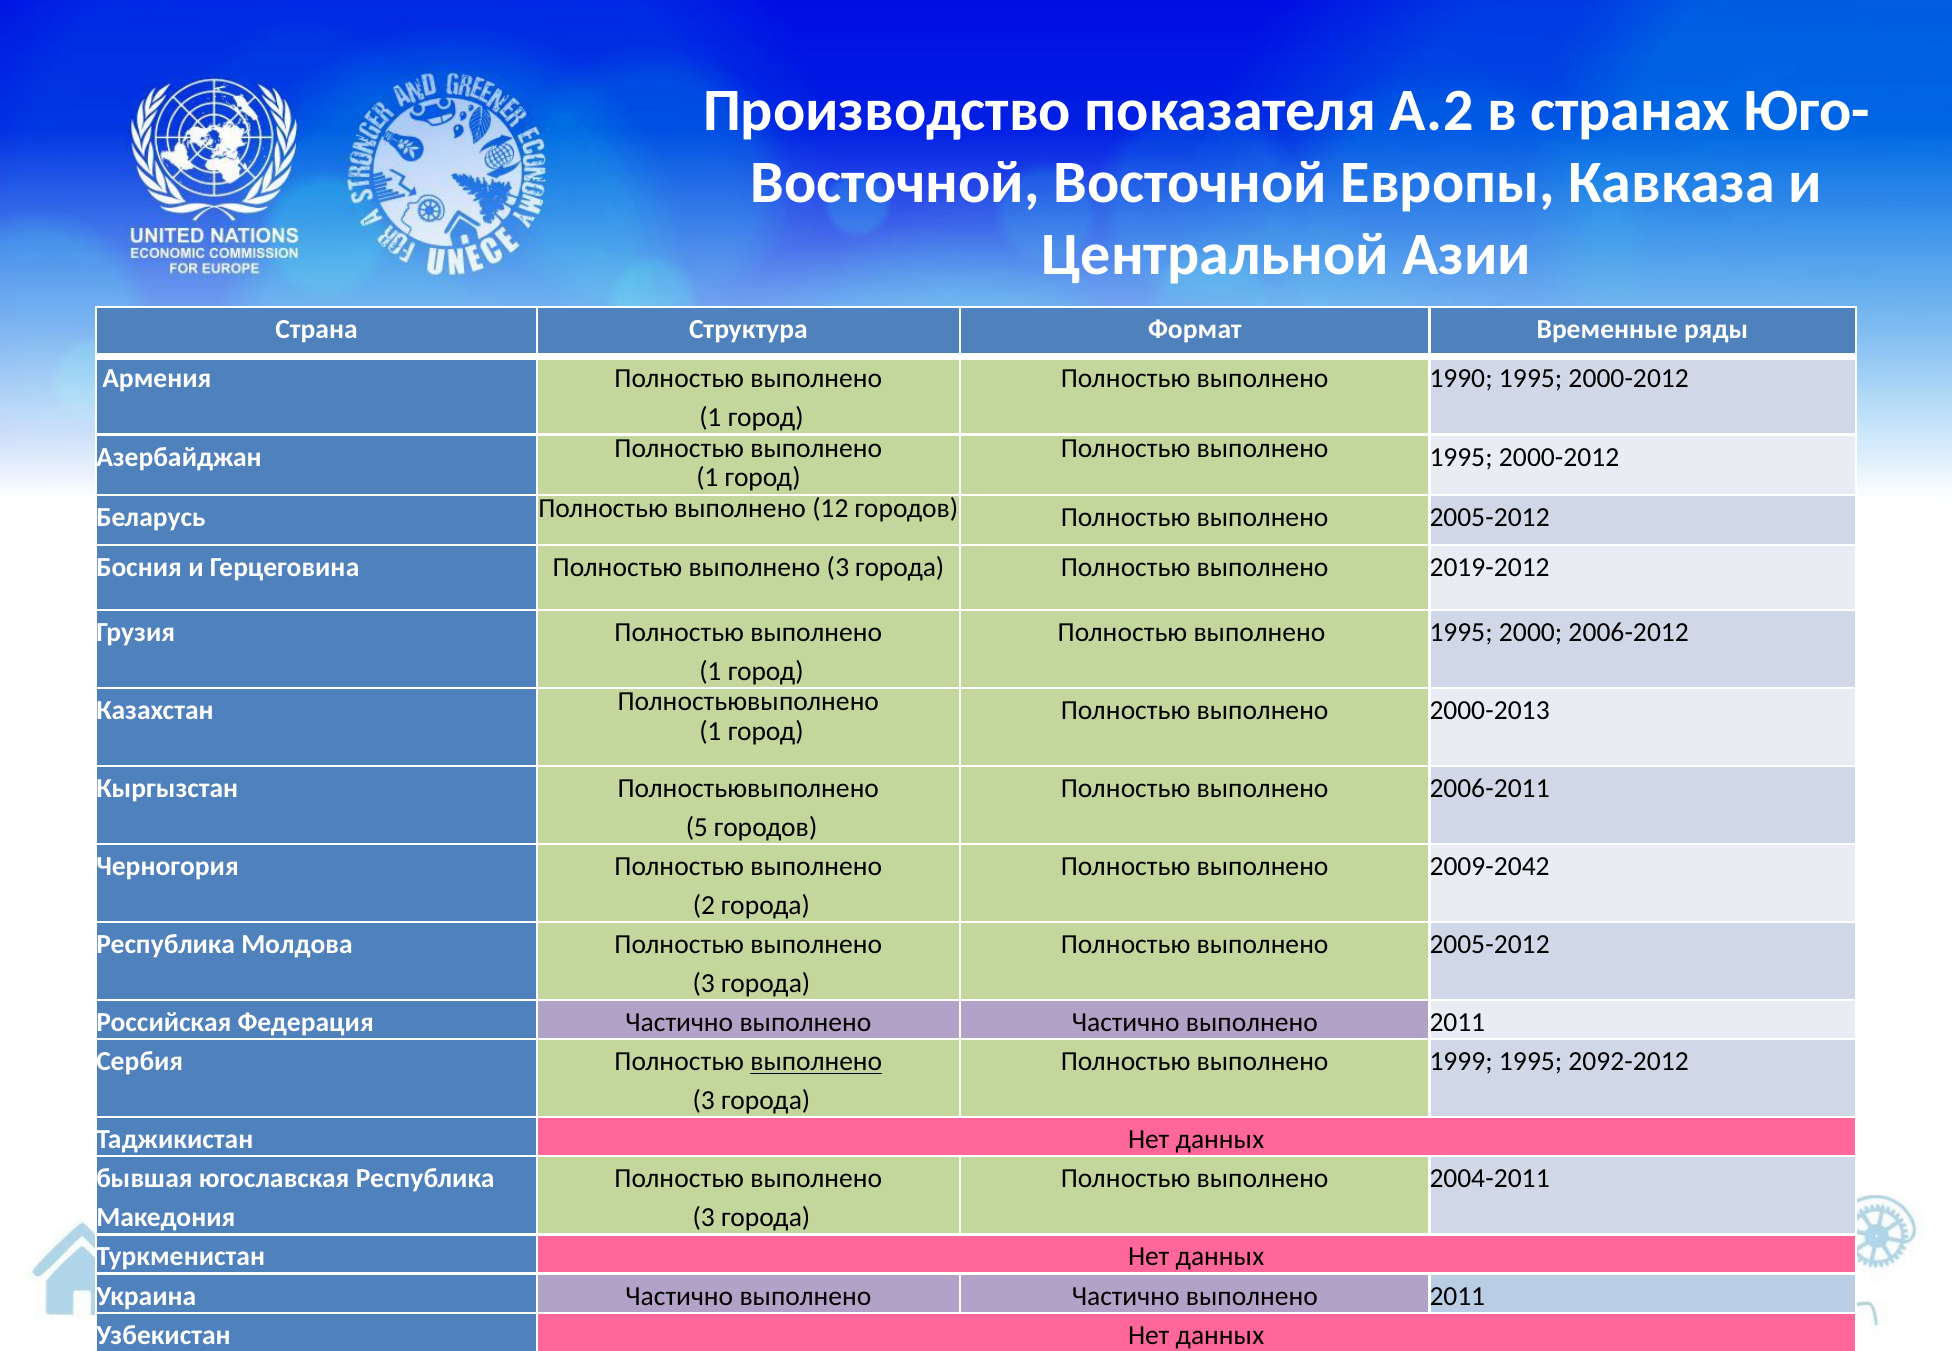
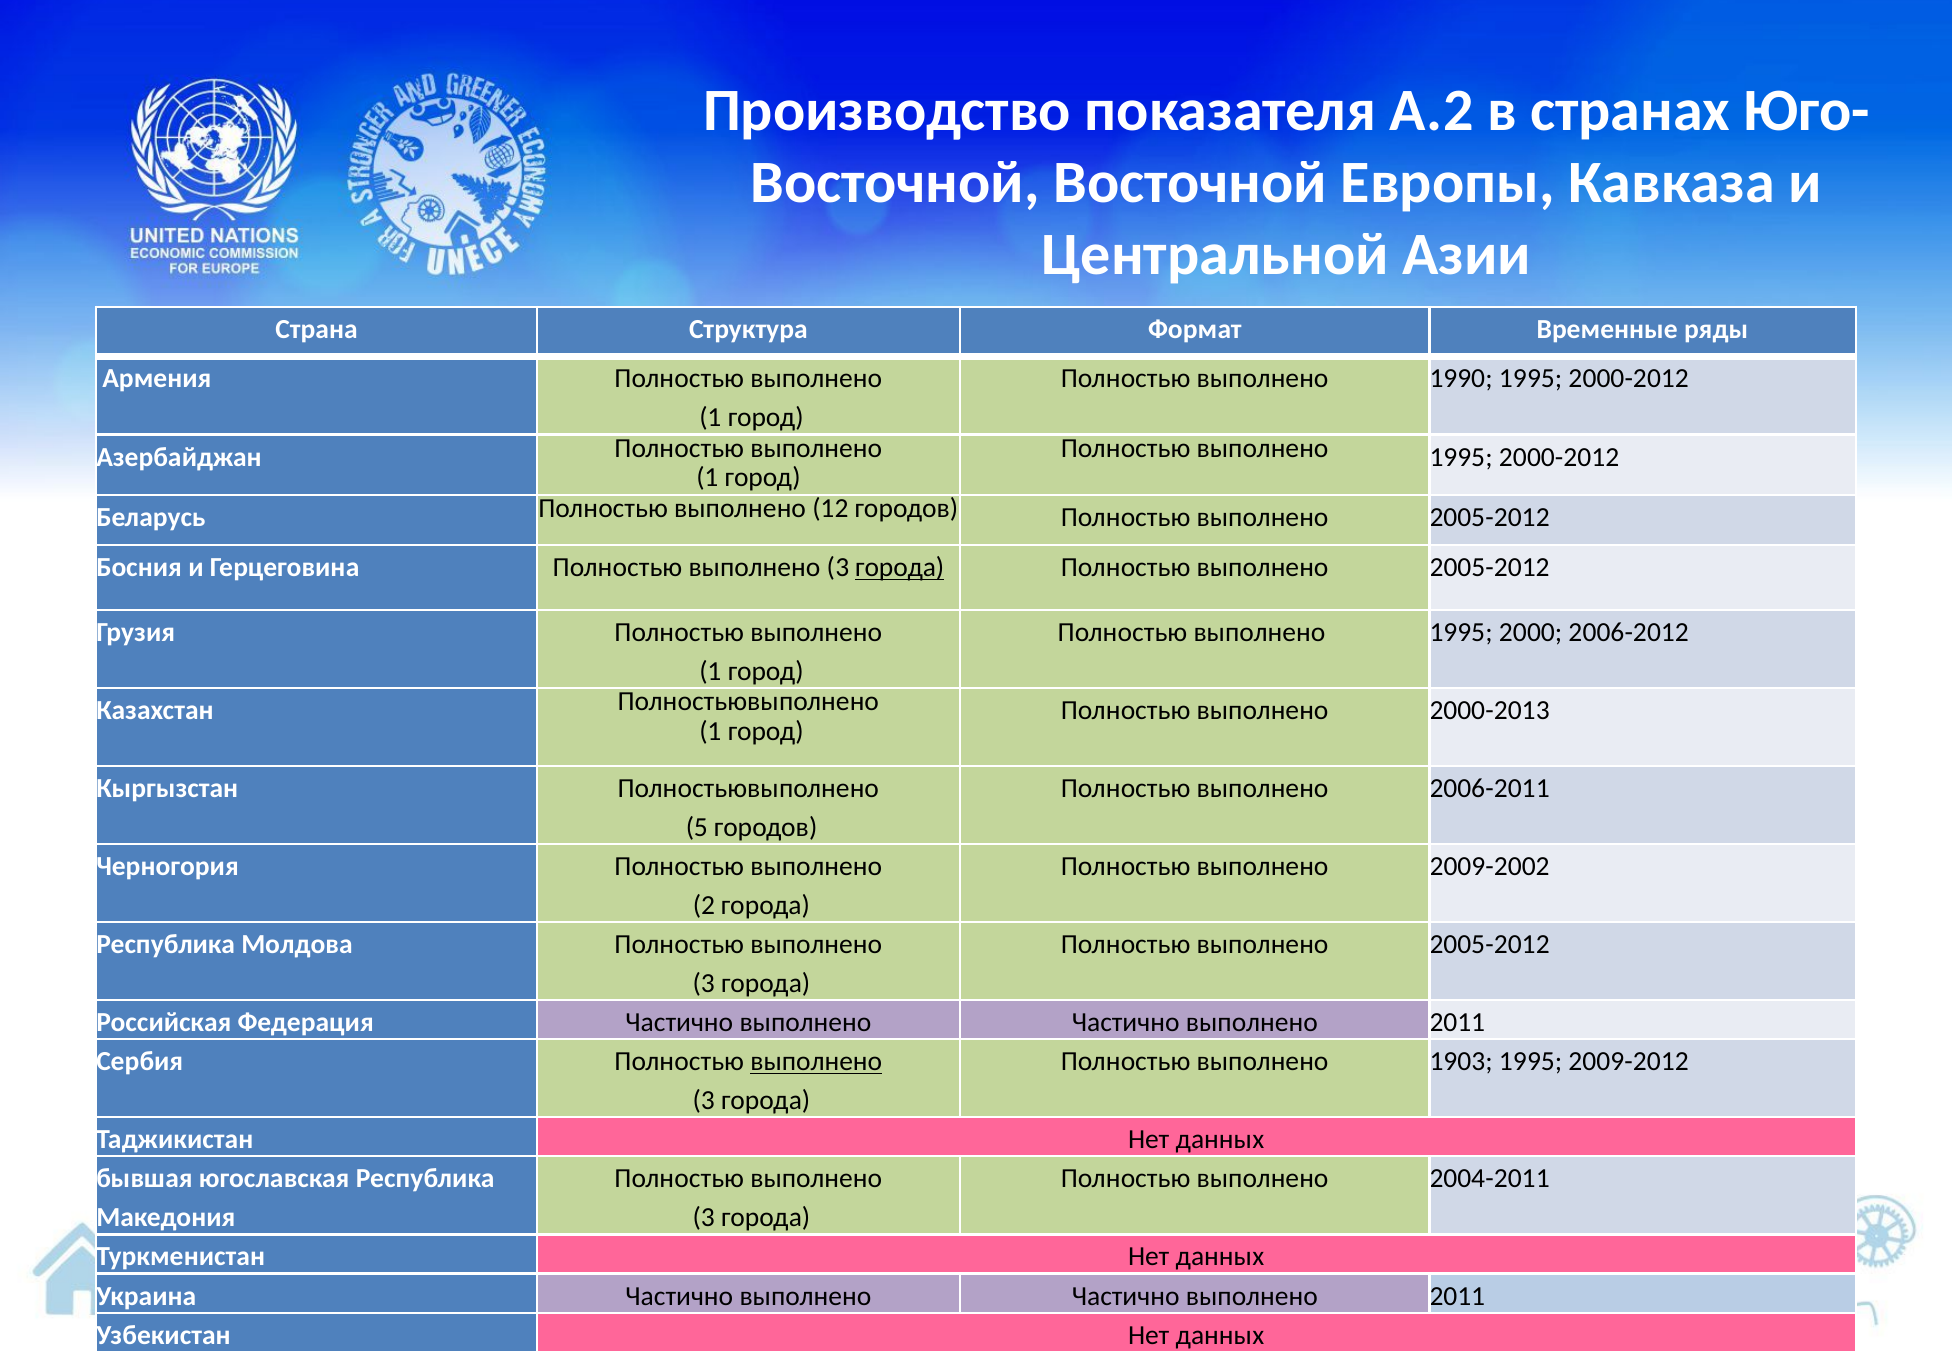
города at (900, 568) underline: none -> present
2019-2012 at (1490, 568): 2019-2012 -> 2005-2012
2009-2042: 2009-2042 -> 2009-2002
1999: 1999 -> 1903
2092-2012: 2092-2012 -> 2009-2012
